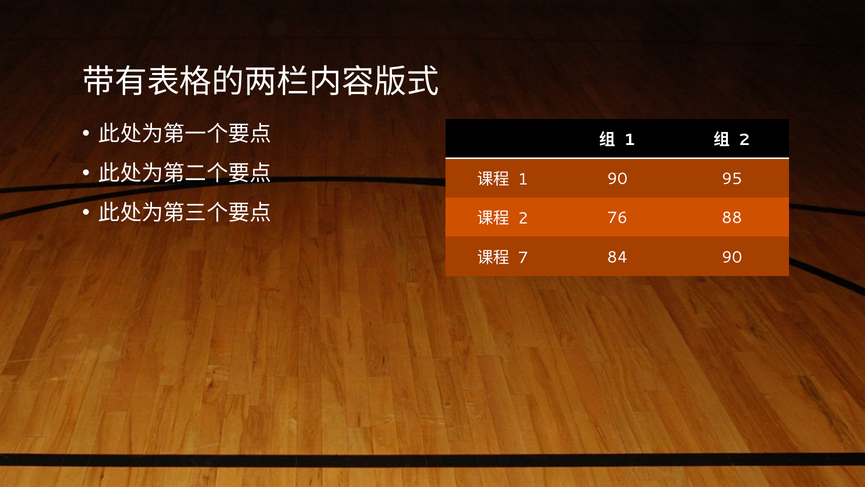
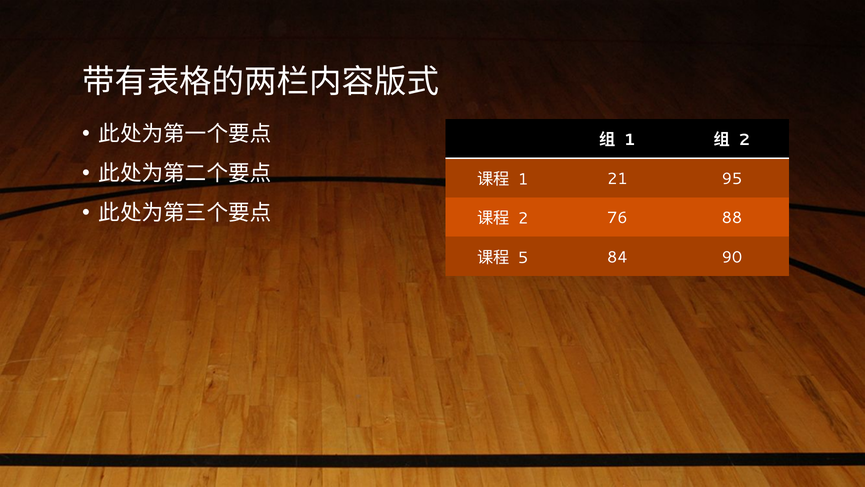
1 90: 90 -> 21
7: 7 -> 5
